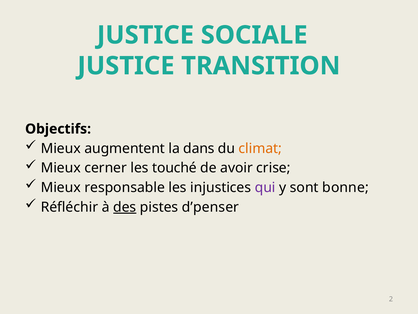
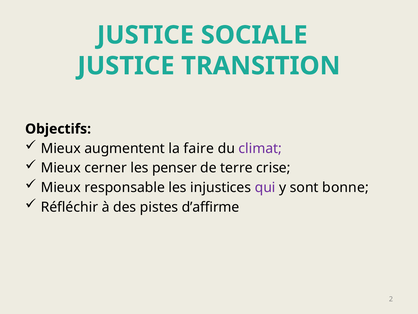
dans: dans -> faire
climat colour: orange -> purple
touché: touché -> penser
avoir: avoir -> terre
des underline: present -> none
d’penser: d’penser -> d’affirme
